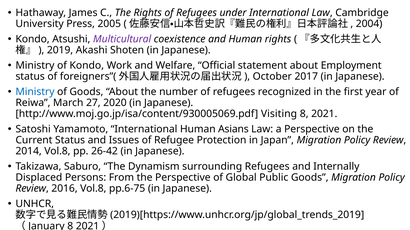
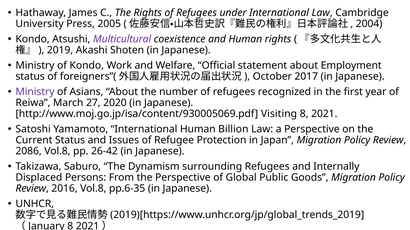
Ministry at (35, 92) colour: blue -> purple
of Goods: Goods -> Asians
Asians: Asians -> Billion
2014: 2014 -> 2086
pp.6-75: pp.6-75 -> pp.6-35
